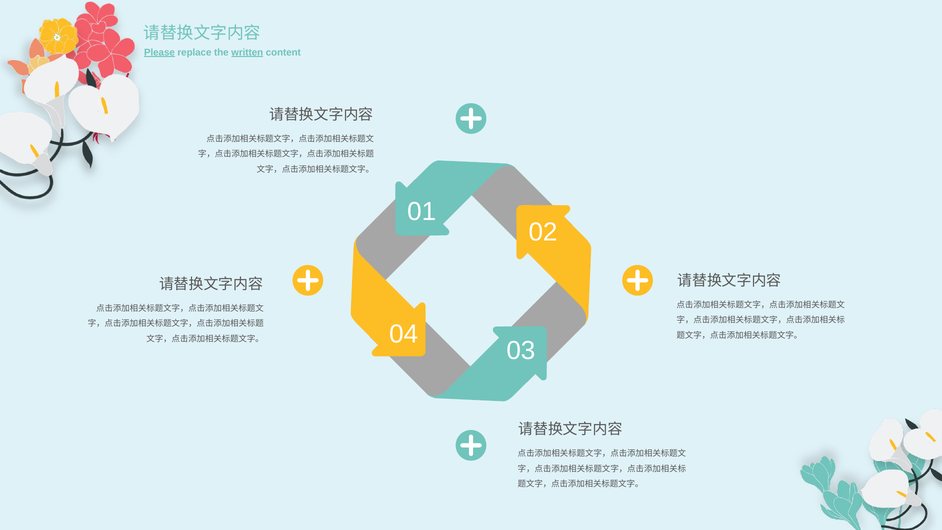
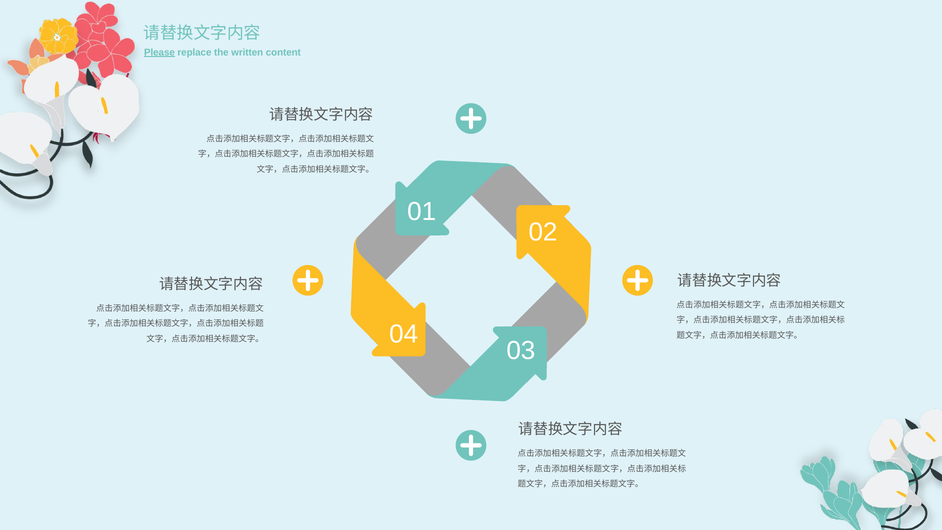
written underline: present -> none
